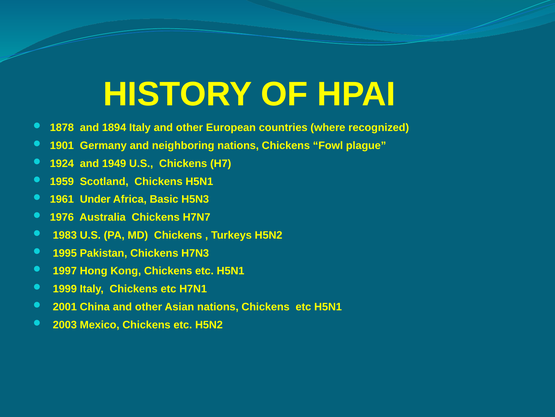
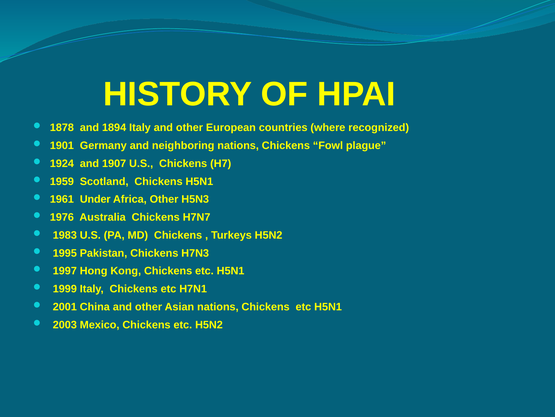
1949: 1949 -> 1907
Africa Basic: Basic -> Other
